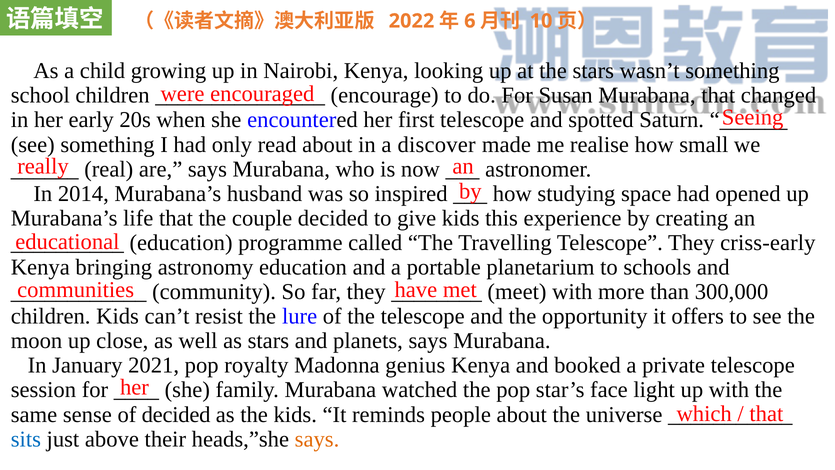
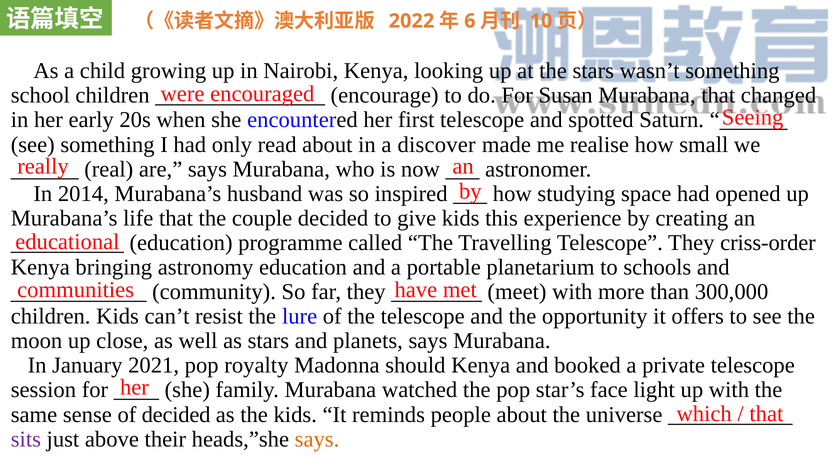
criss-early: criss-early -> criss-order
genius: genius -> should
sits colour: blue -> purple
